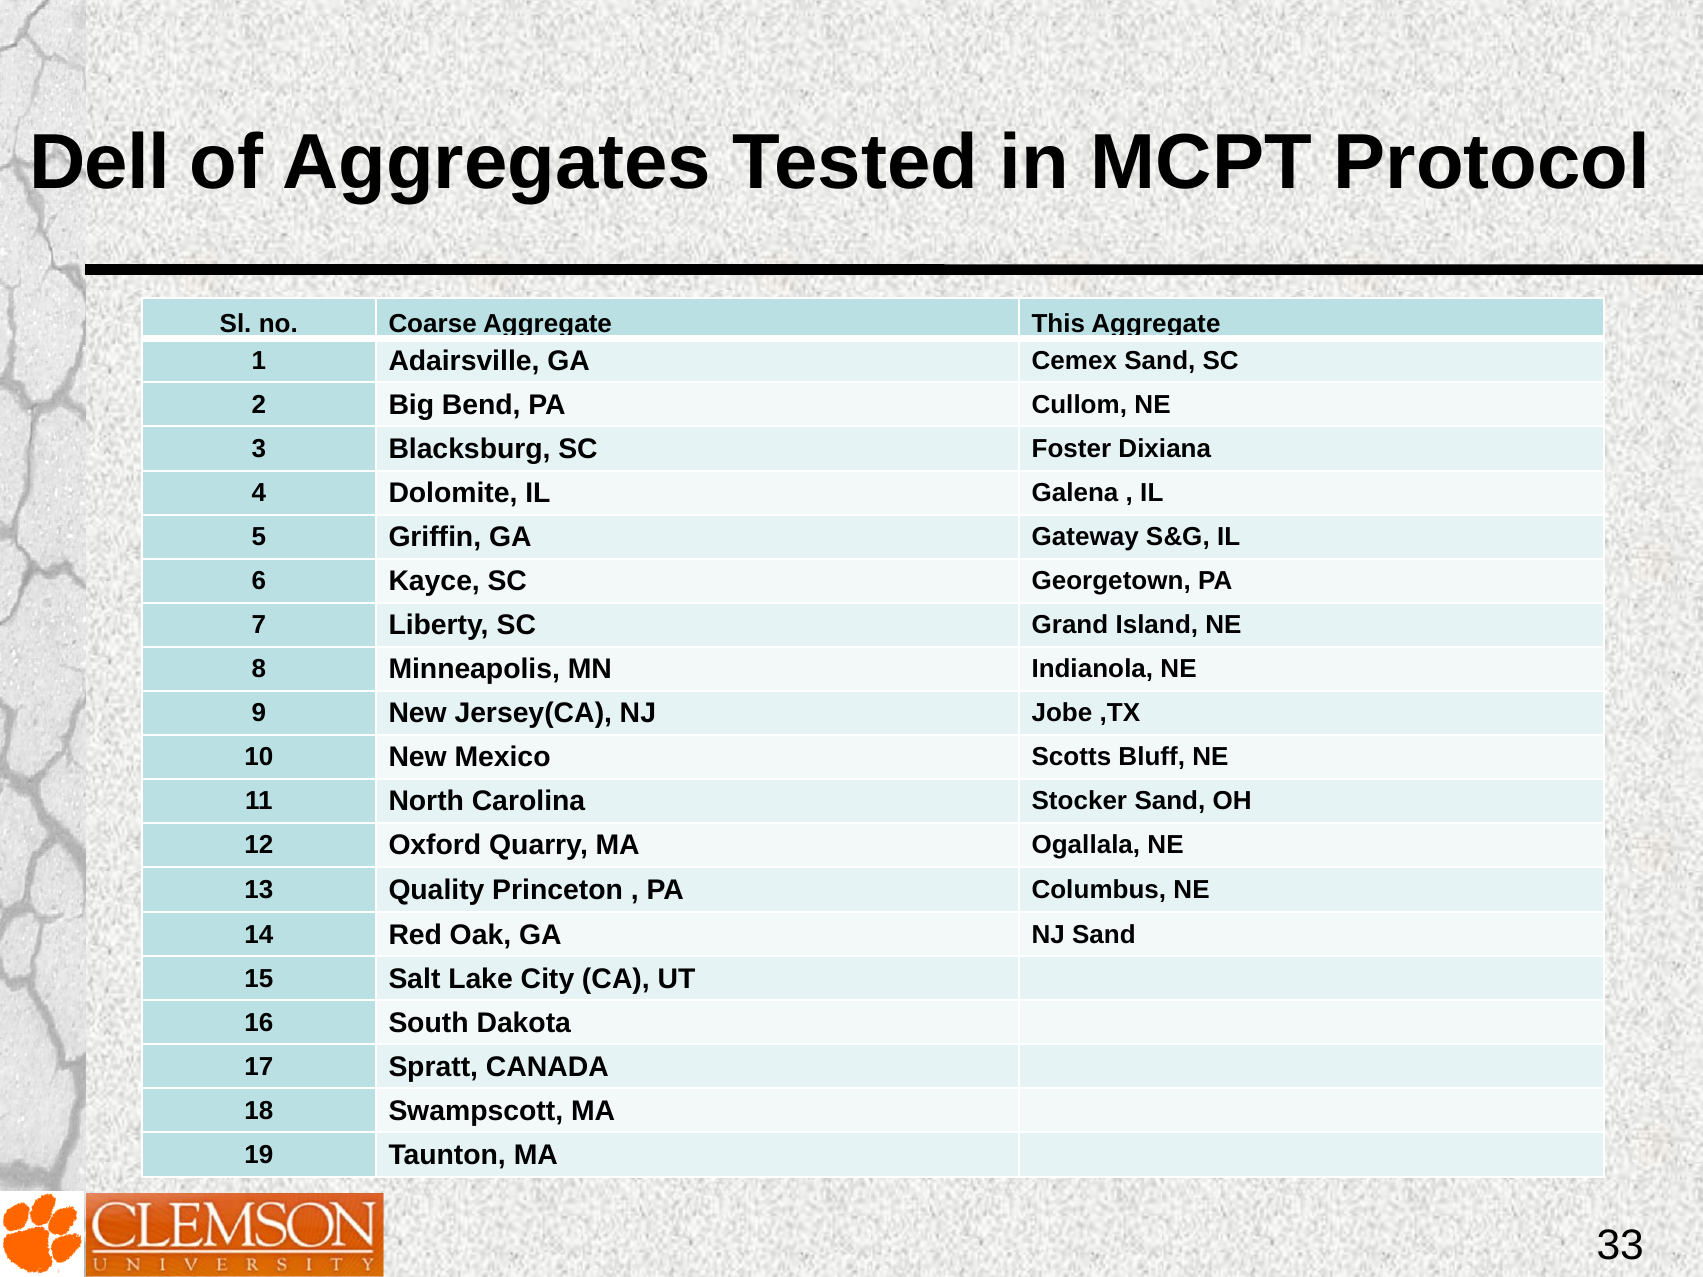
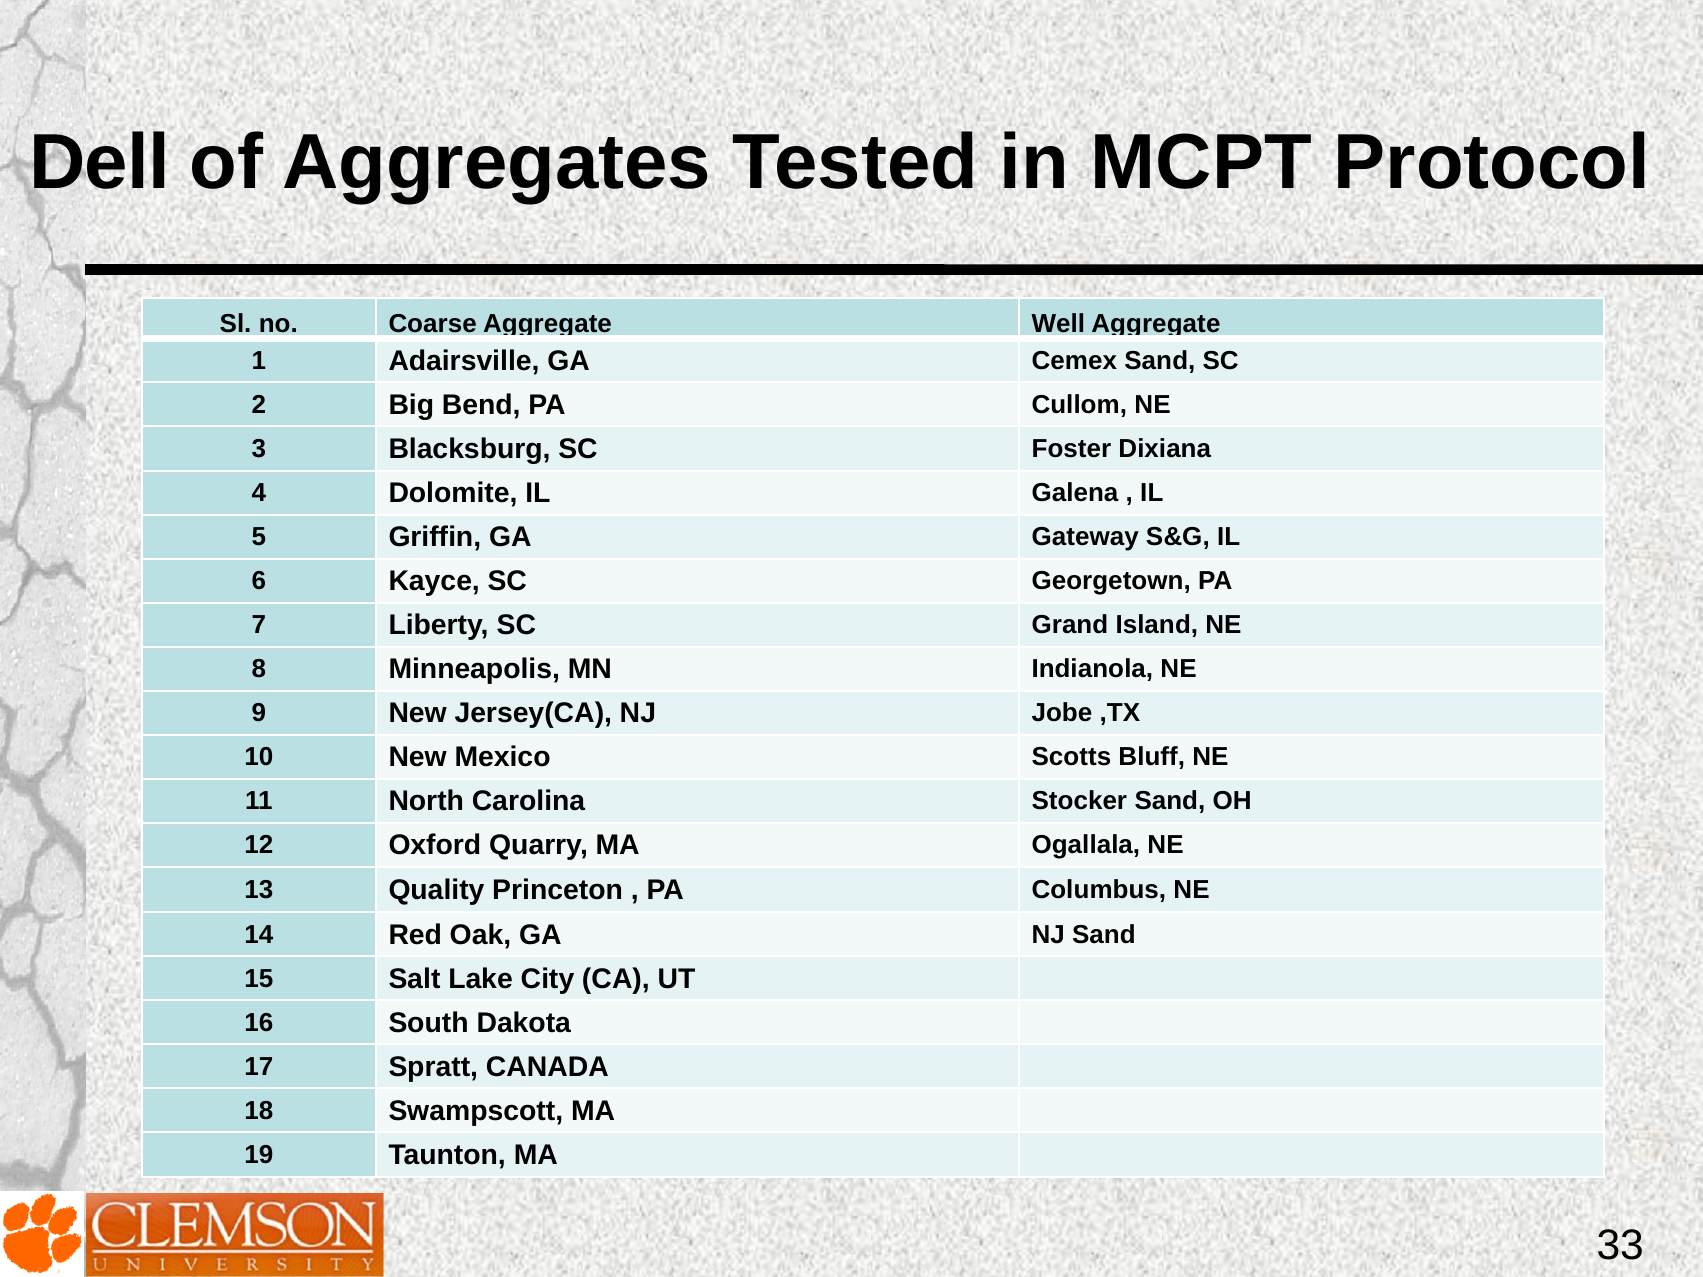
This: This -> Well
